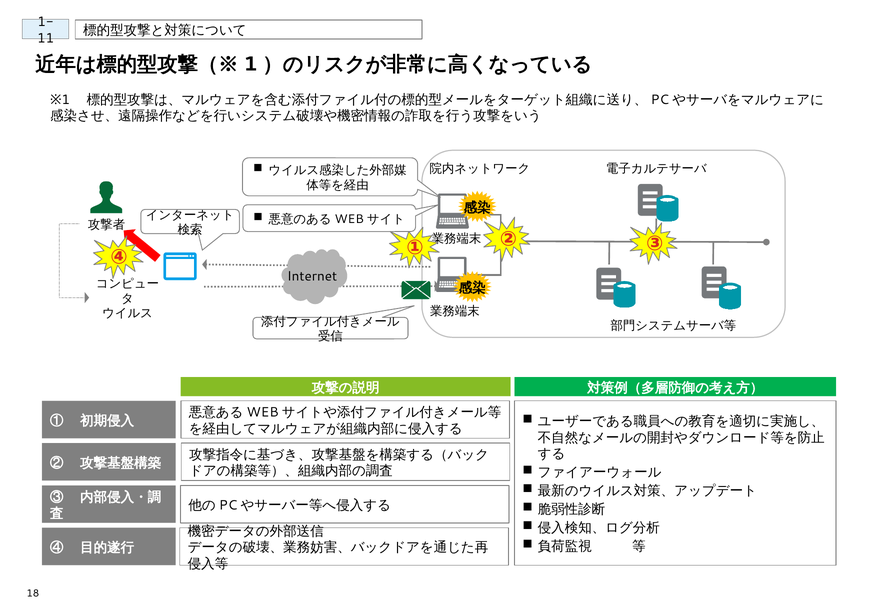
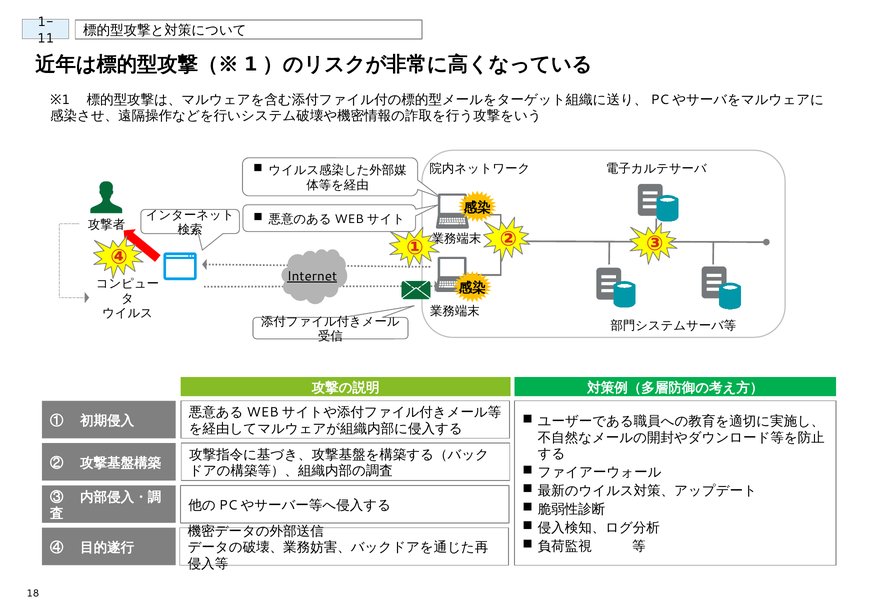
Internet underline: none -> present
